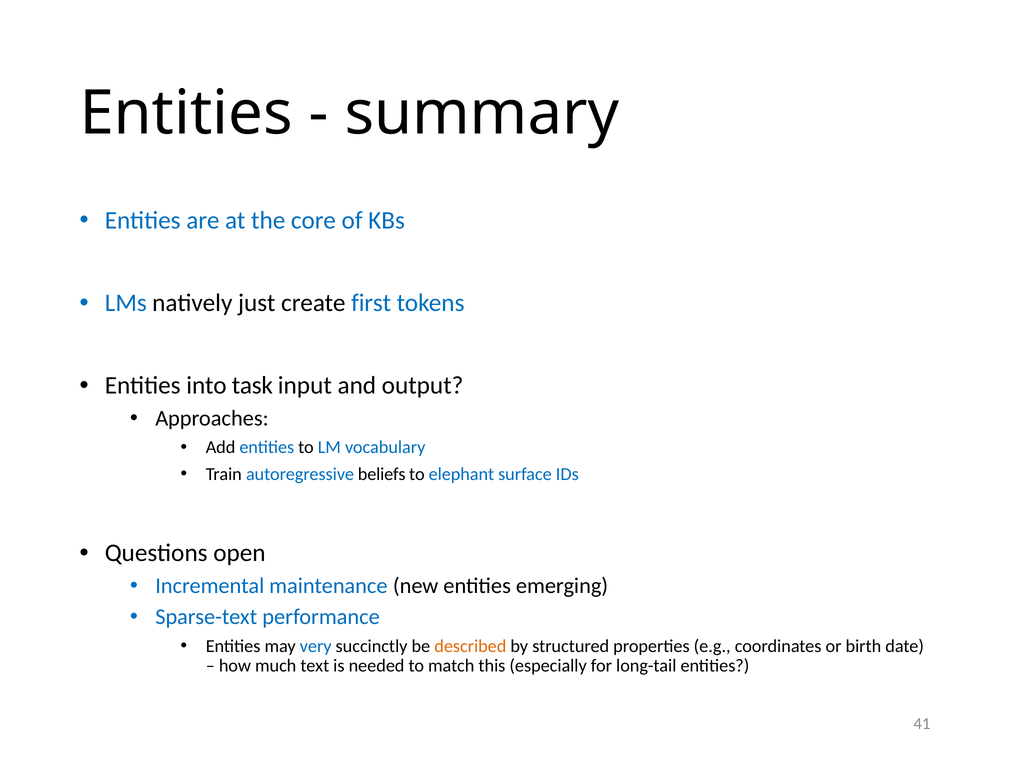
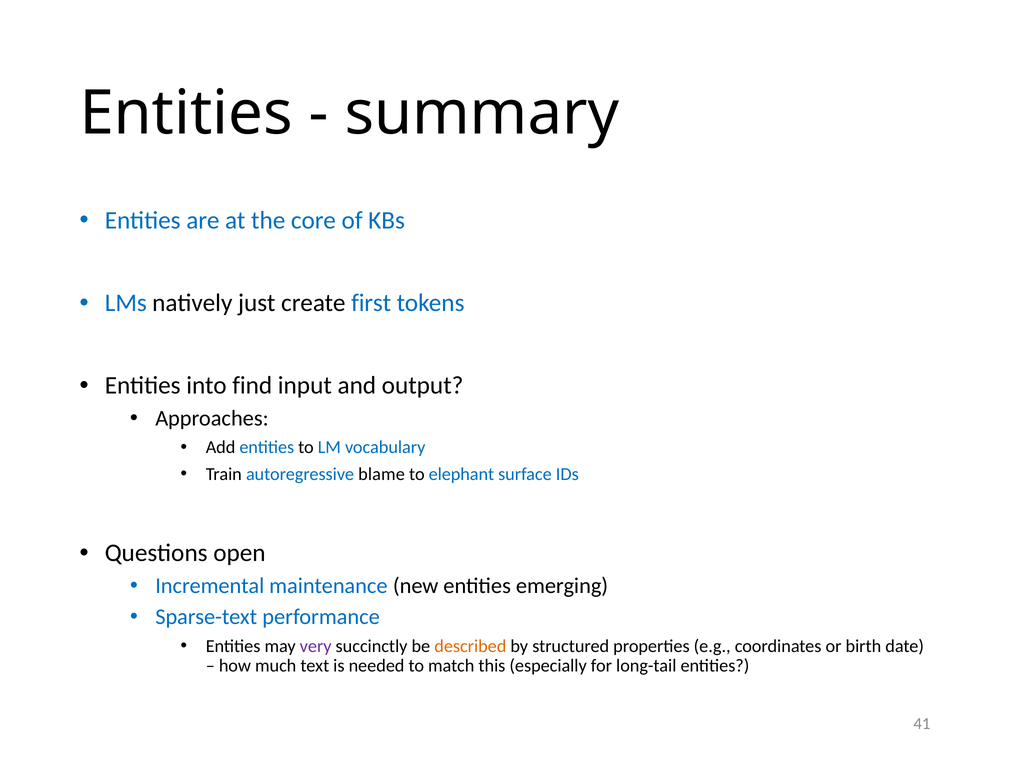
task: task -> find
beliefs: beliefs -> blame
very colour: blue -> purple
